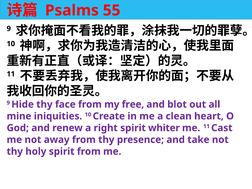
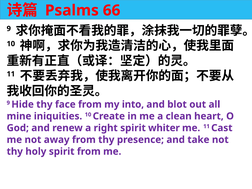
55: 55 -> 66
free: free -> into
